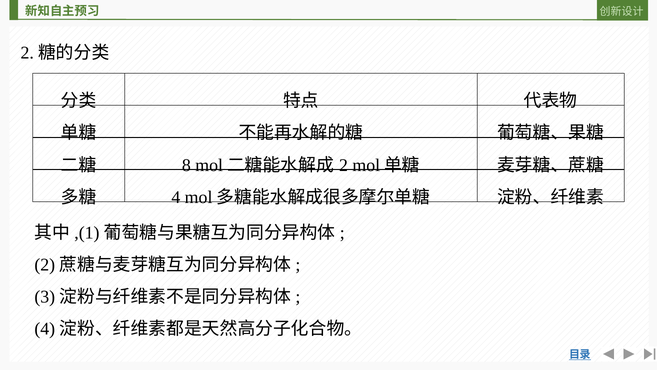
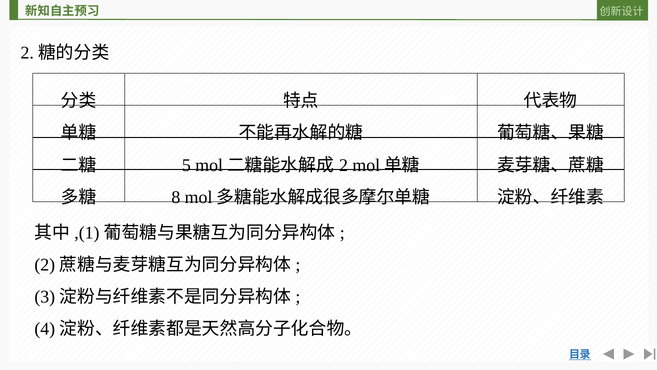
8: 8 -> 5
4: 4 -> 8
